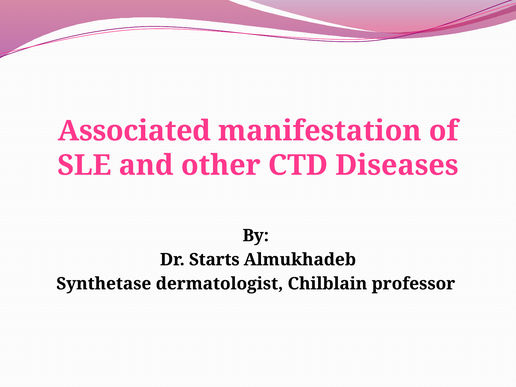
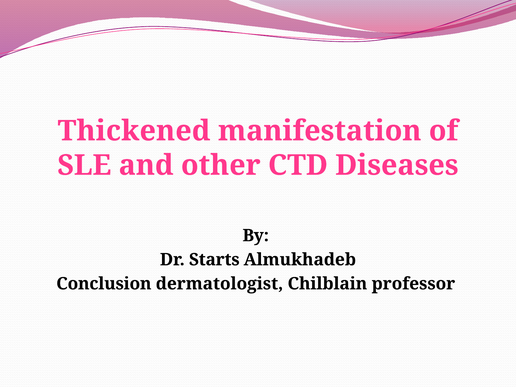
Associated: Associated -> Thickened
Synthetase: Synthetase -> Conclusion
